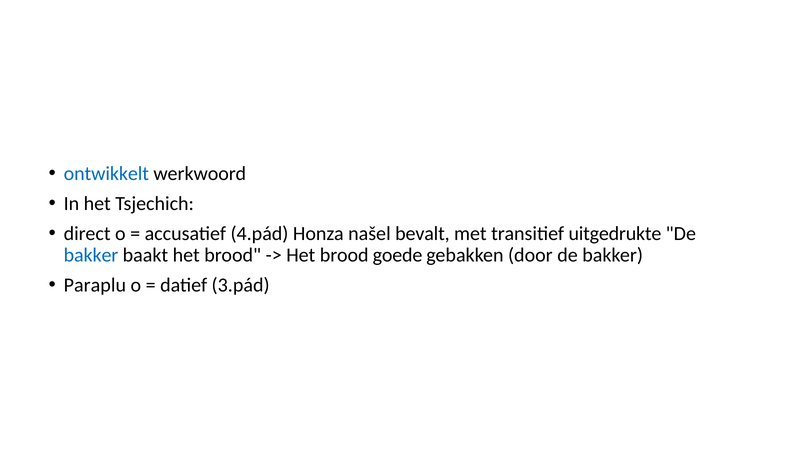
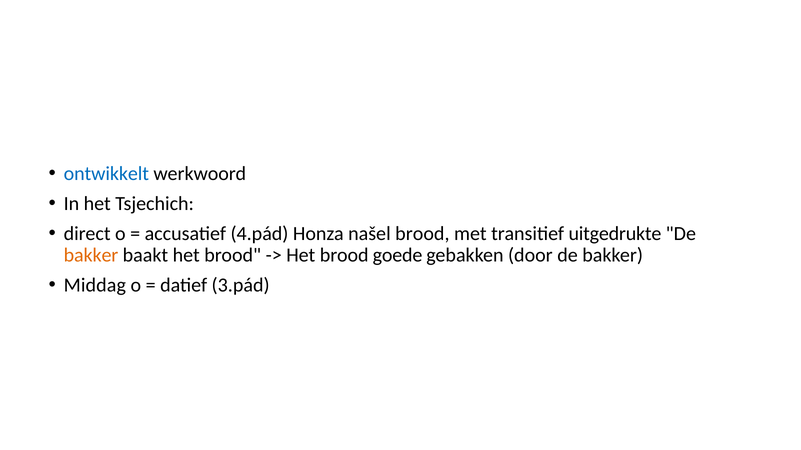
našel bevalt: bevalt -> brood
bakker at (91, 255) colour: blue -> orange
Paraplu: Paraplu -> Middag
